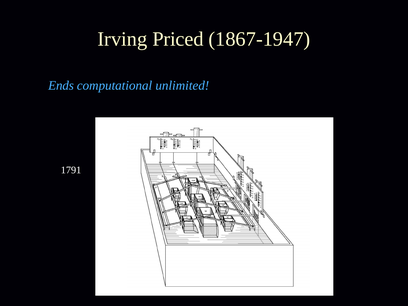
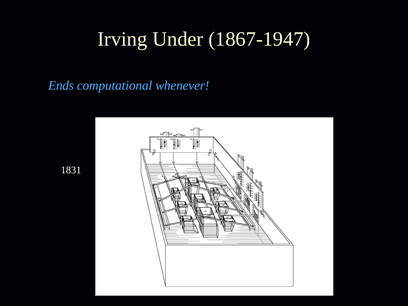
Priced: Priced -> Under
unlimited: unlimited -> whenever
1791: 1791 -> 1831
